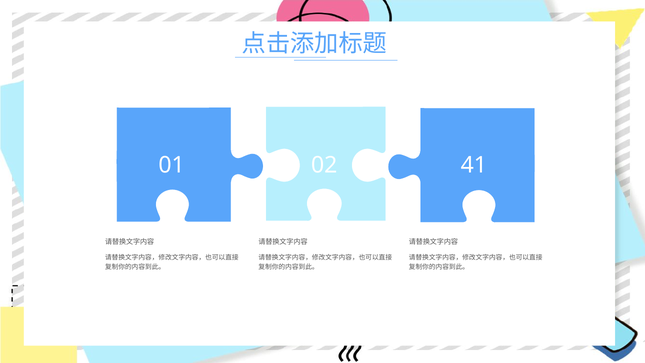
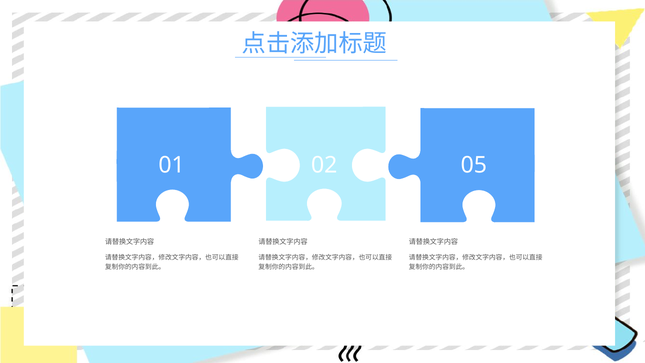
41: 41 -> 05
